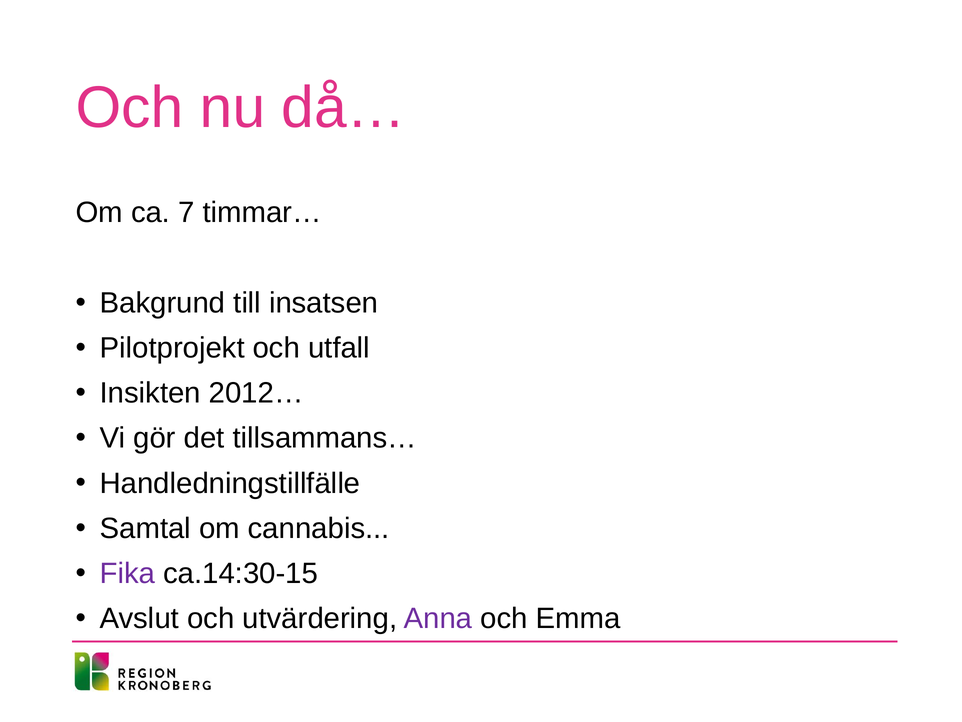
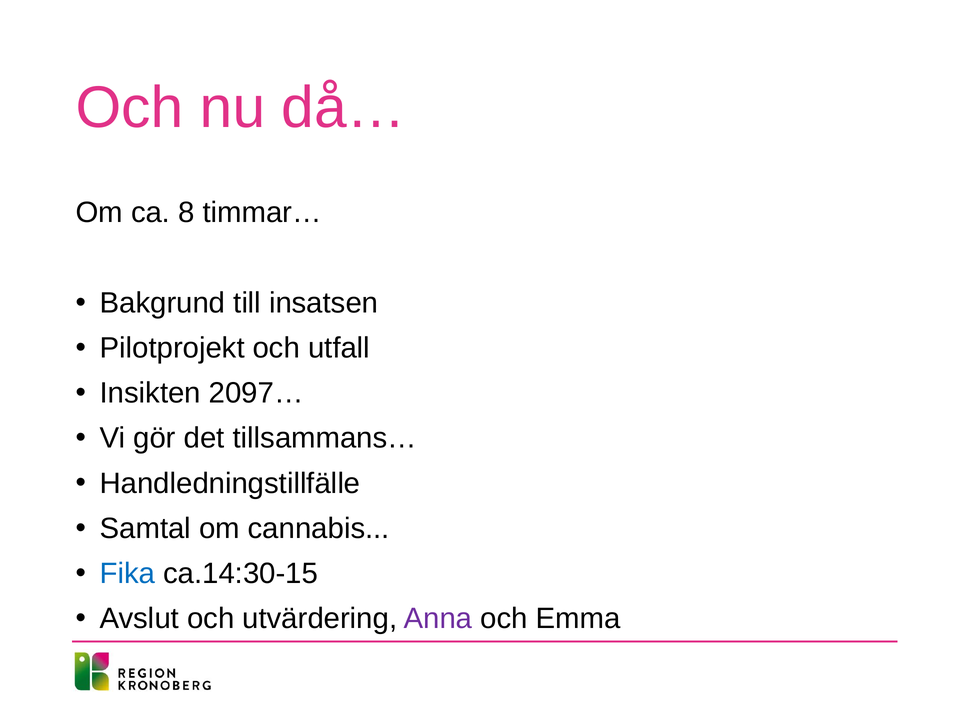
7: 7 -> 8
2012…: 2012… -> 2097…
Fika colour: purple -> blue
